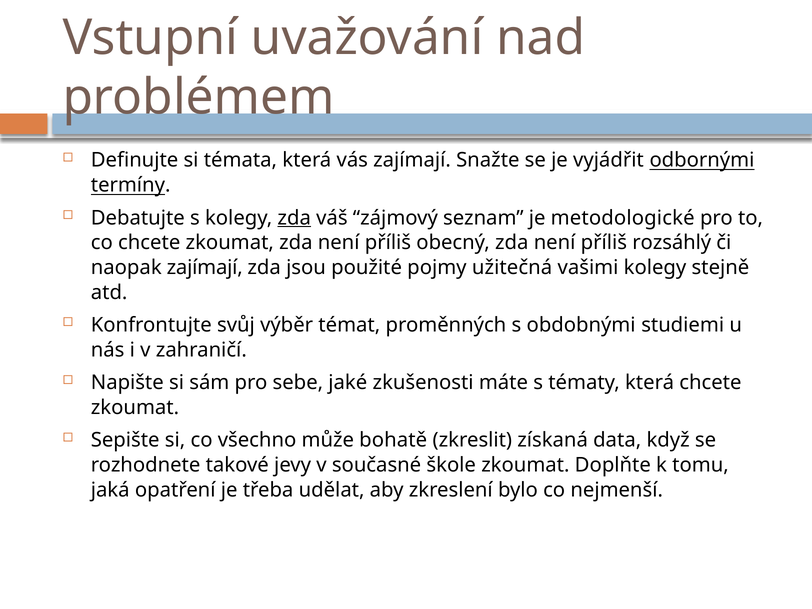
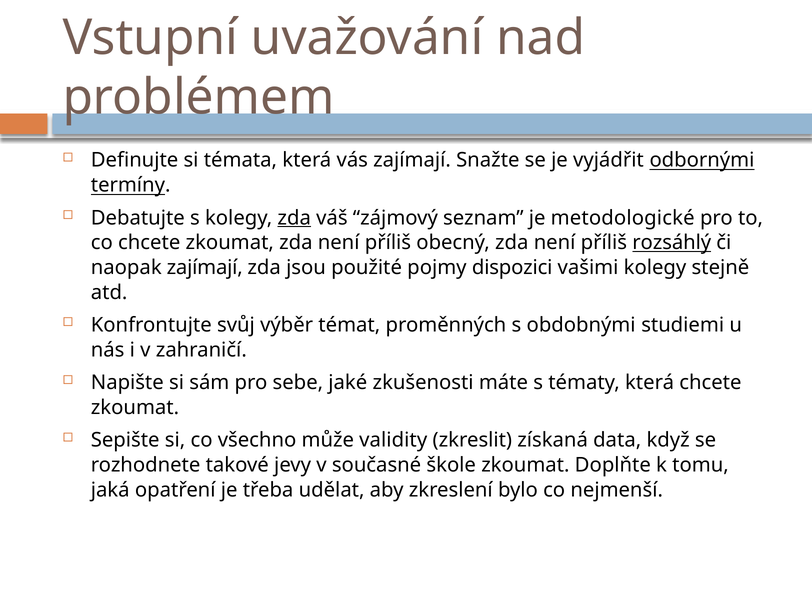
rozsáhlý underline: none -> present
užitečná: užitečná -> dispozici
bohatě: bohatě -> validity
